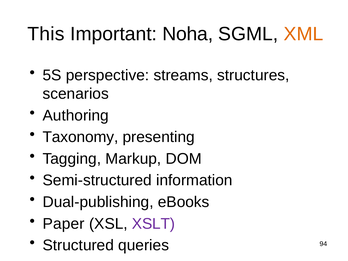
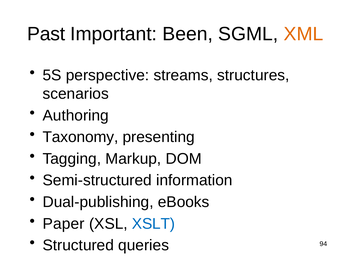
This: This -> Past
Noha: Noha -> Been
XSLT colour: purple -> blue
